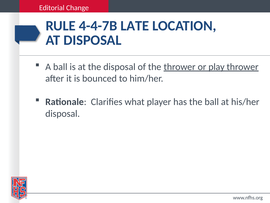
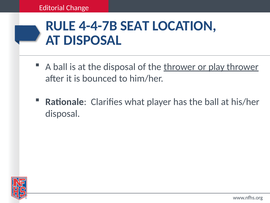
LATE: LATE -> SEAT
